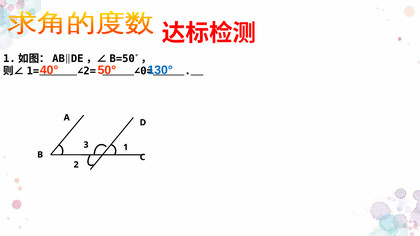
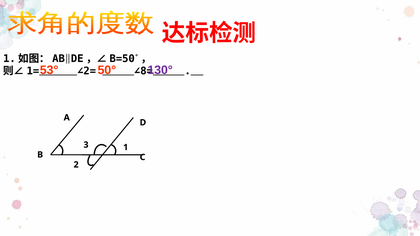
40°: 40° -> 53°
130° colour: blue -> purple
∠0=: ∠0= -> ∠8=
